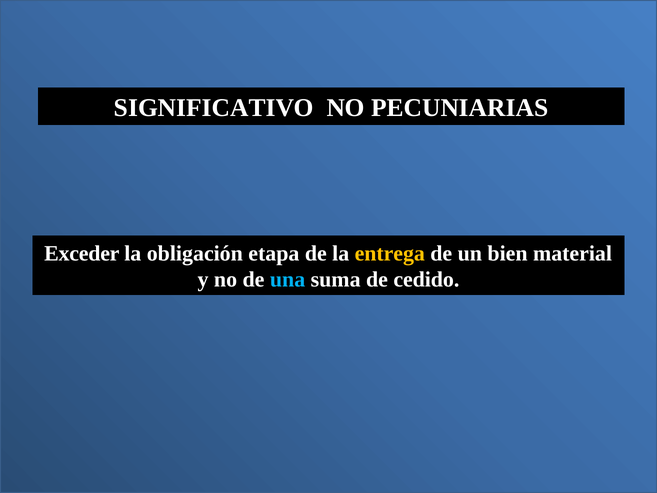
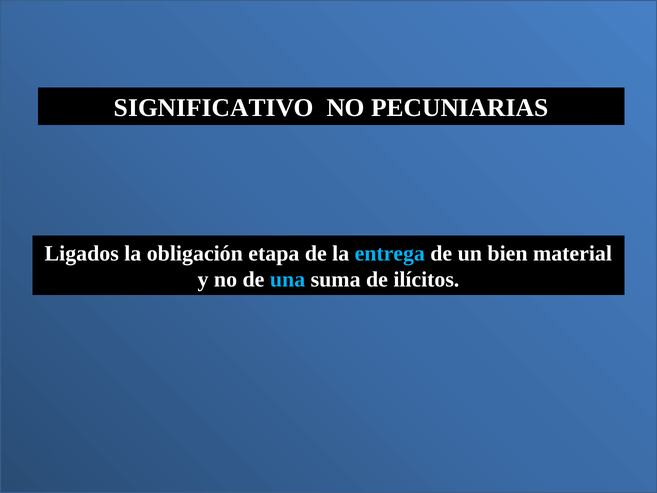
Exceder: Exceder -> Ligados
entrega colour: yellow -> light blue
cedido: cedido -> ilícitos
